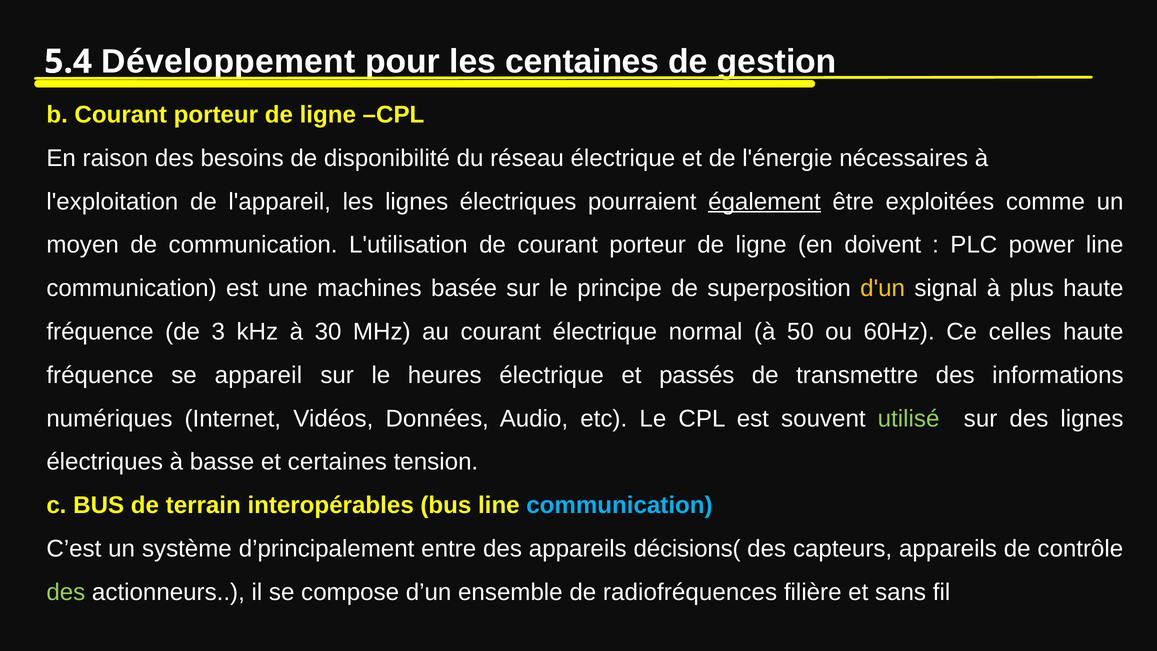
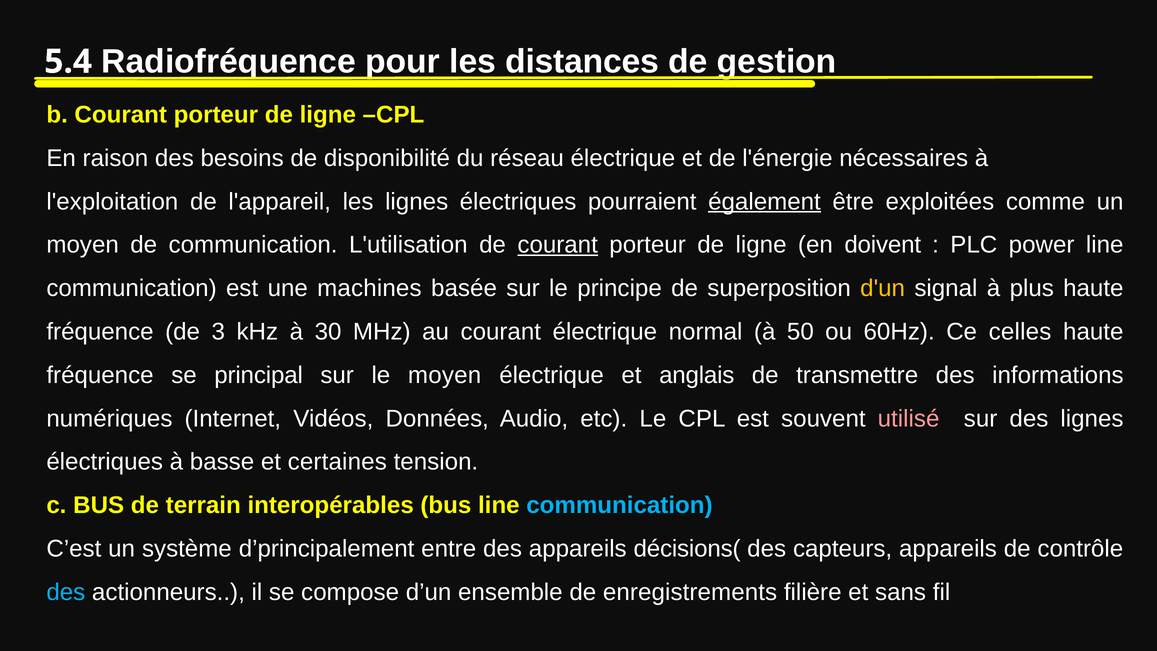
Développement: Développement -> Radiofréquence
centaines: centaines -> distances
courant at (558, 245) underline: none -> present
appareil: appareil -> principal
le heures: heures -> moyen
passés: passés -> anglais
utilisé colour: light green -> pink
des at (66, 592) colour: light green -> light blue
radiofréquences: radiofréquences -> enregistrements
